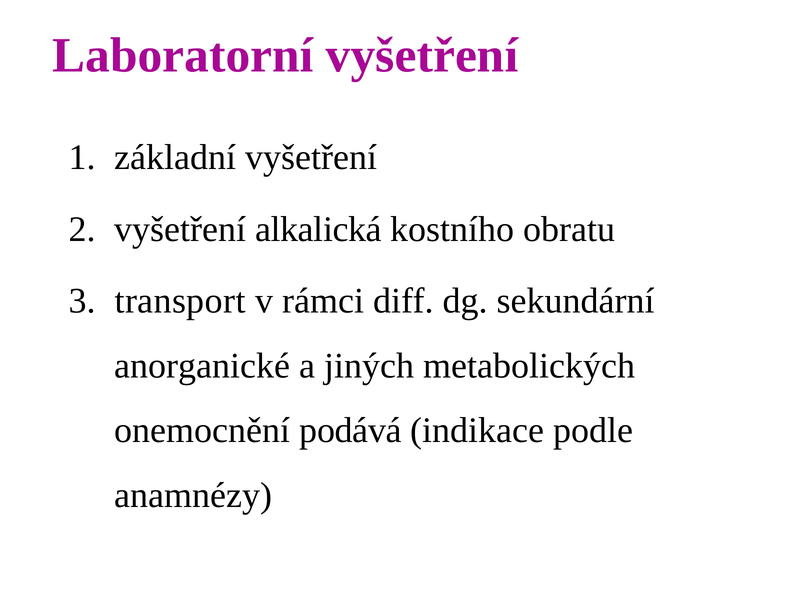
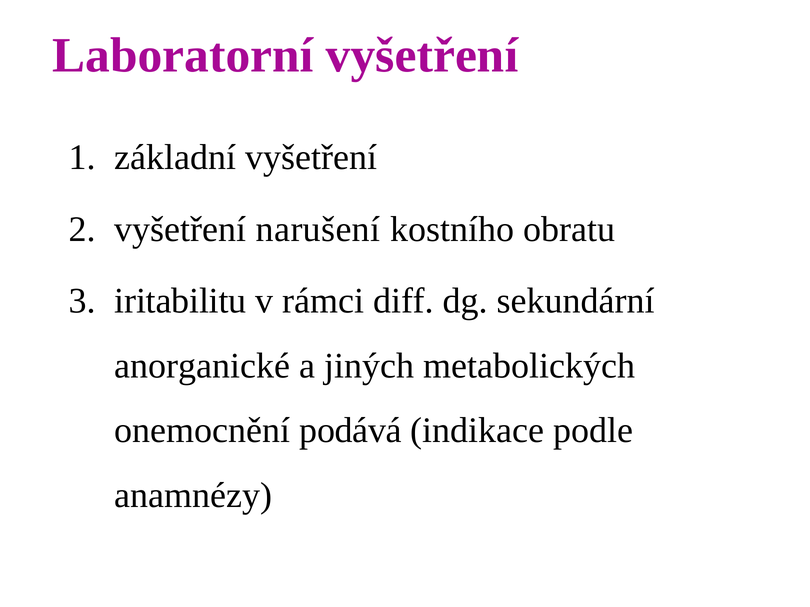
alkalická: alkalická -> narušení
transport: transport -> iritabilitu
